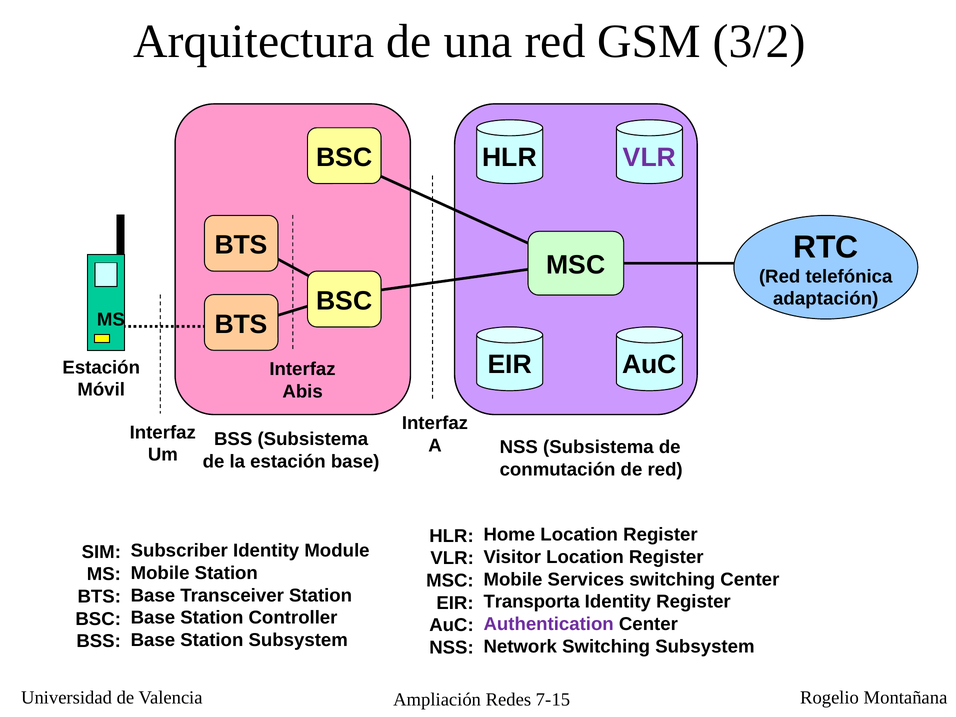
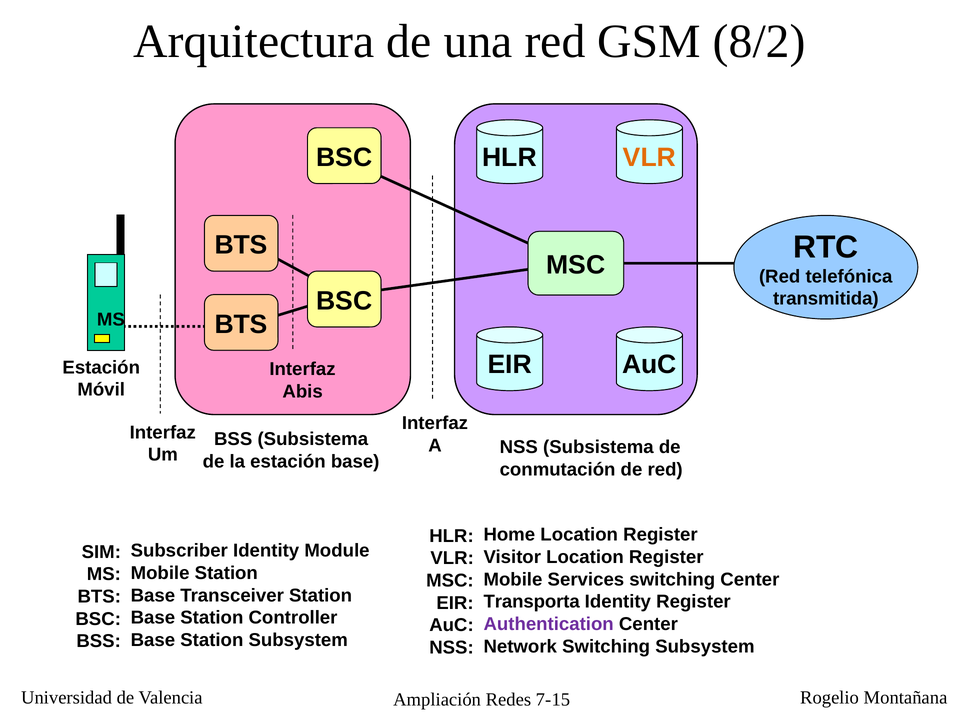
3/2: 3/2 -> 8/2
VLR at (649, 158) colour: purple -> orange
adaptación: adaptación -> transmitida
